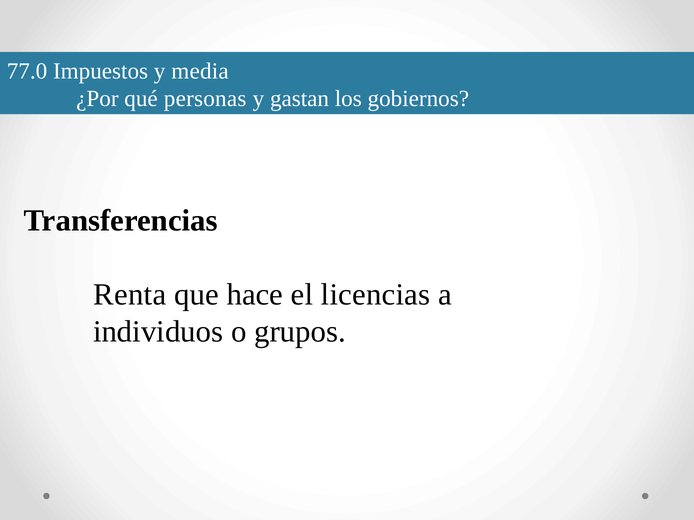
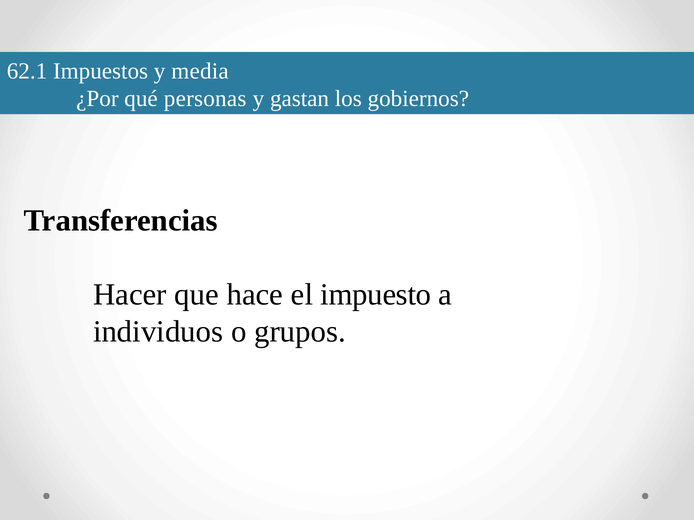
77.0: 77.0 -> 62.1
Renta: Renta -> Hacer
licencias: licencias -> impuesto
